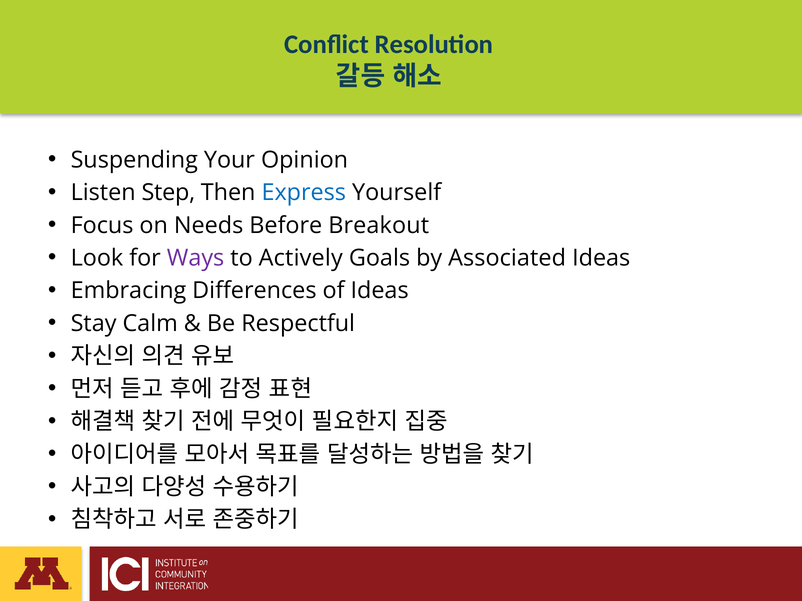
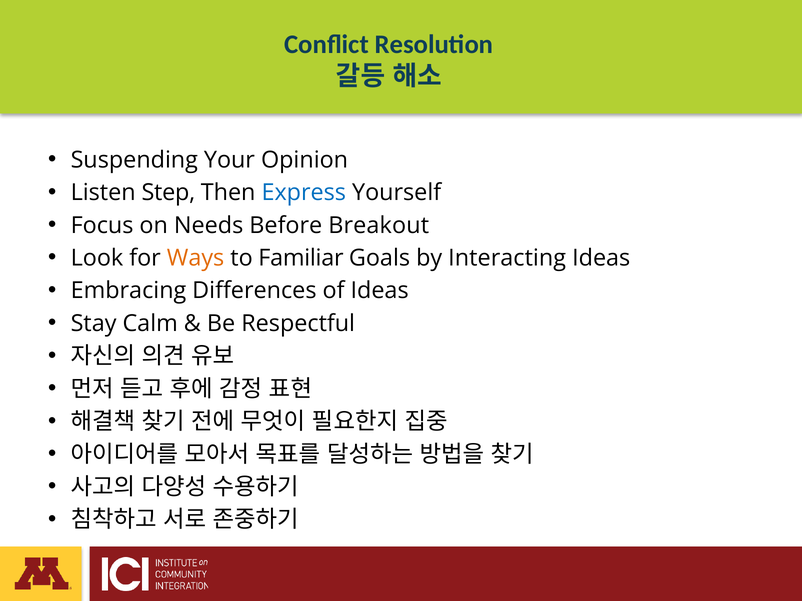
Ways colour: purple -> orange
Actively: Actively -> Familiar
Associated: Associated -> Interacting
